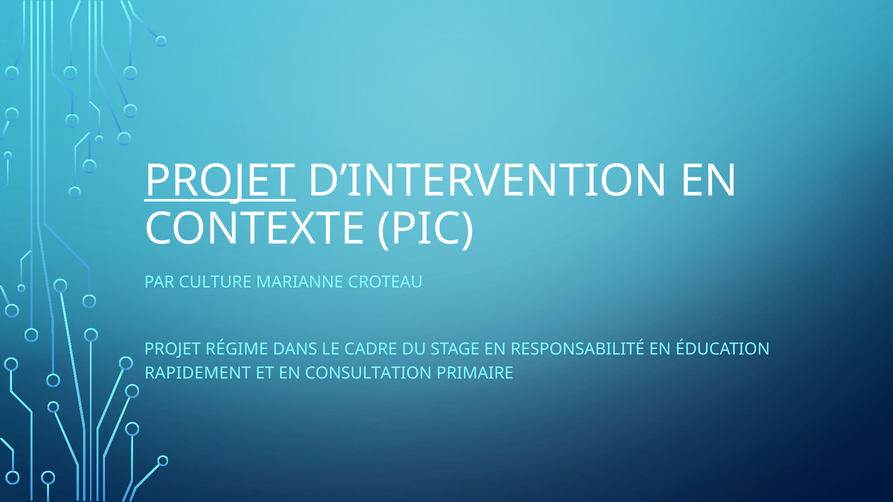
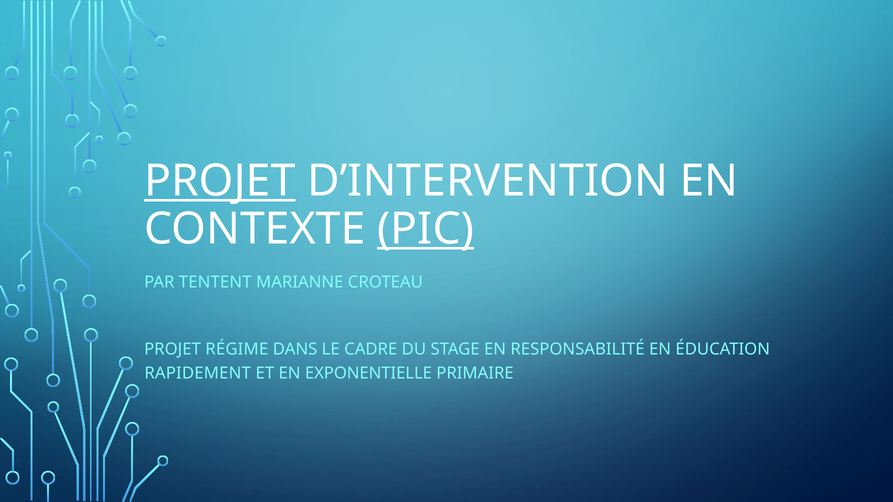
PIC underline: none -> present
CULTURE: CULTURE -> TENTENT
CONSULTATION: CONSULTATION -> EXPONENTIELLE
